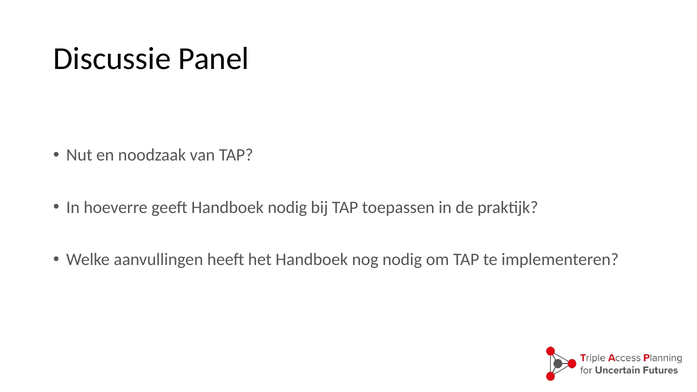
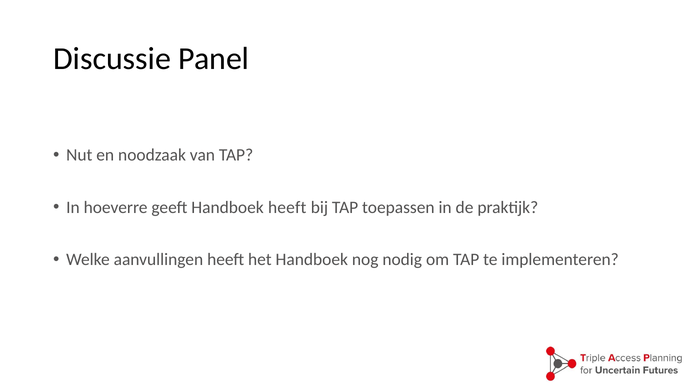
Handboek nodig: nodig -> heeft
